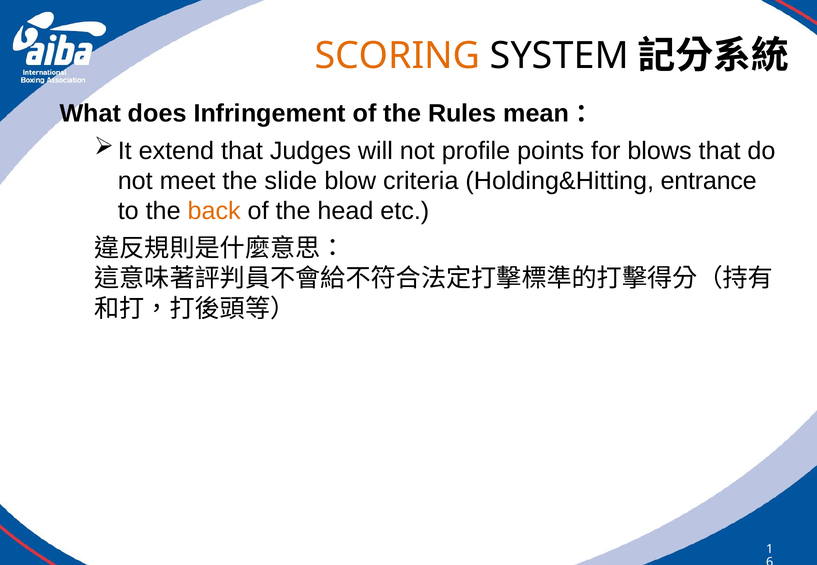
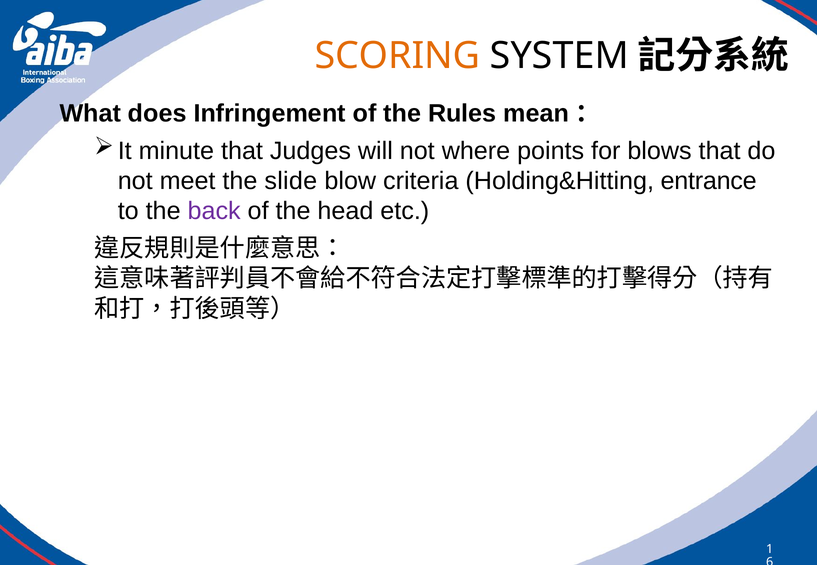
extend: extend -> minute
profile: profile -> where
back colour: orange -> purple
